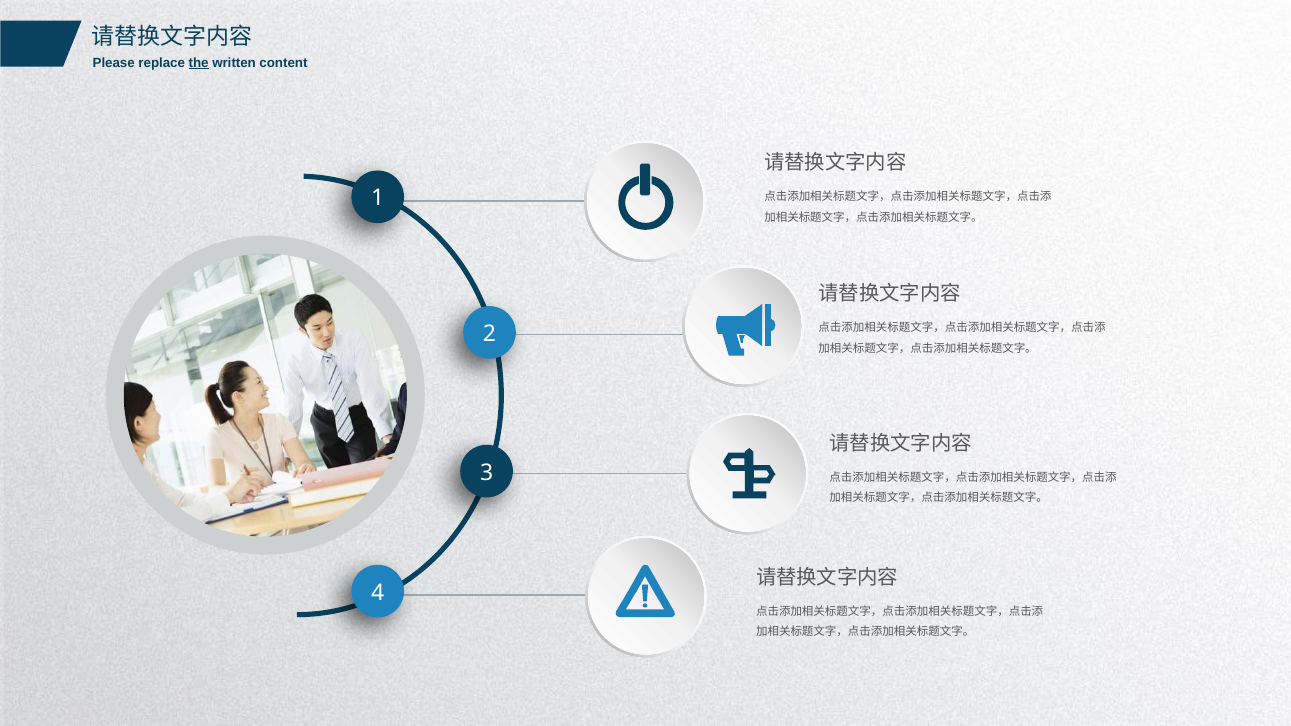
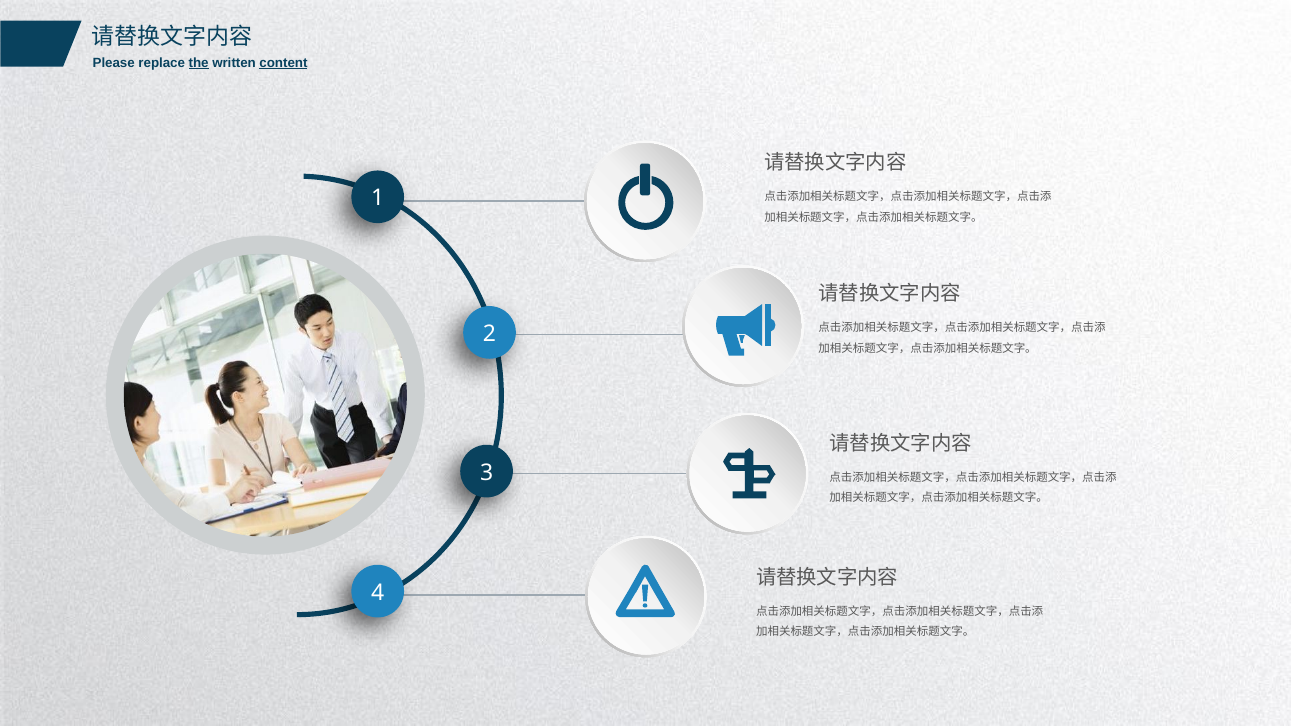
content underline: none -> present
